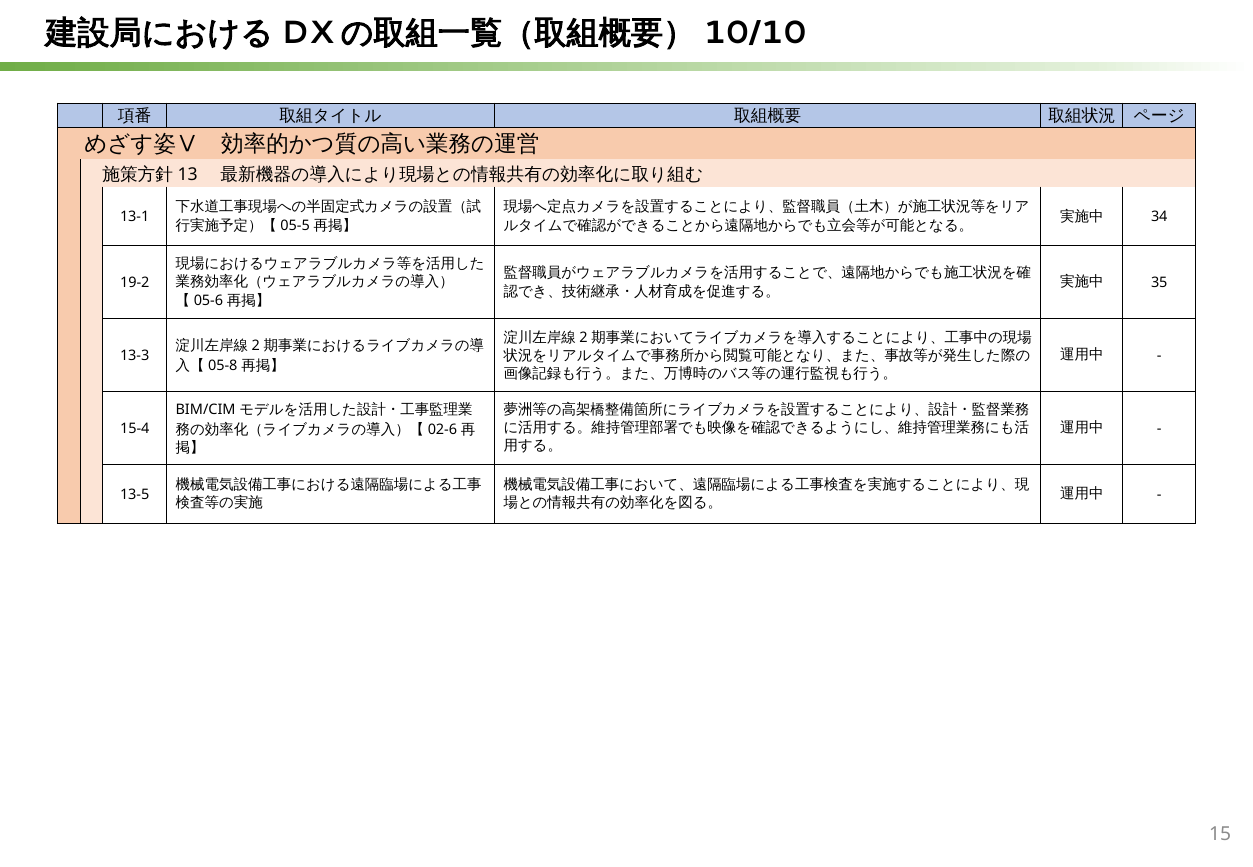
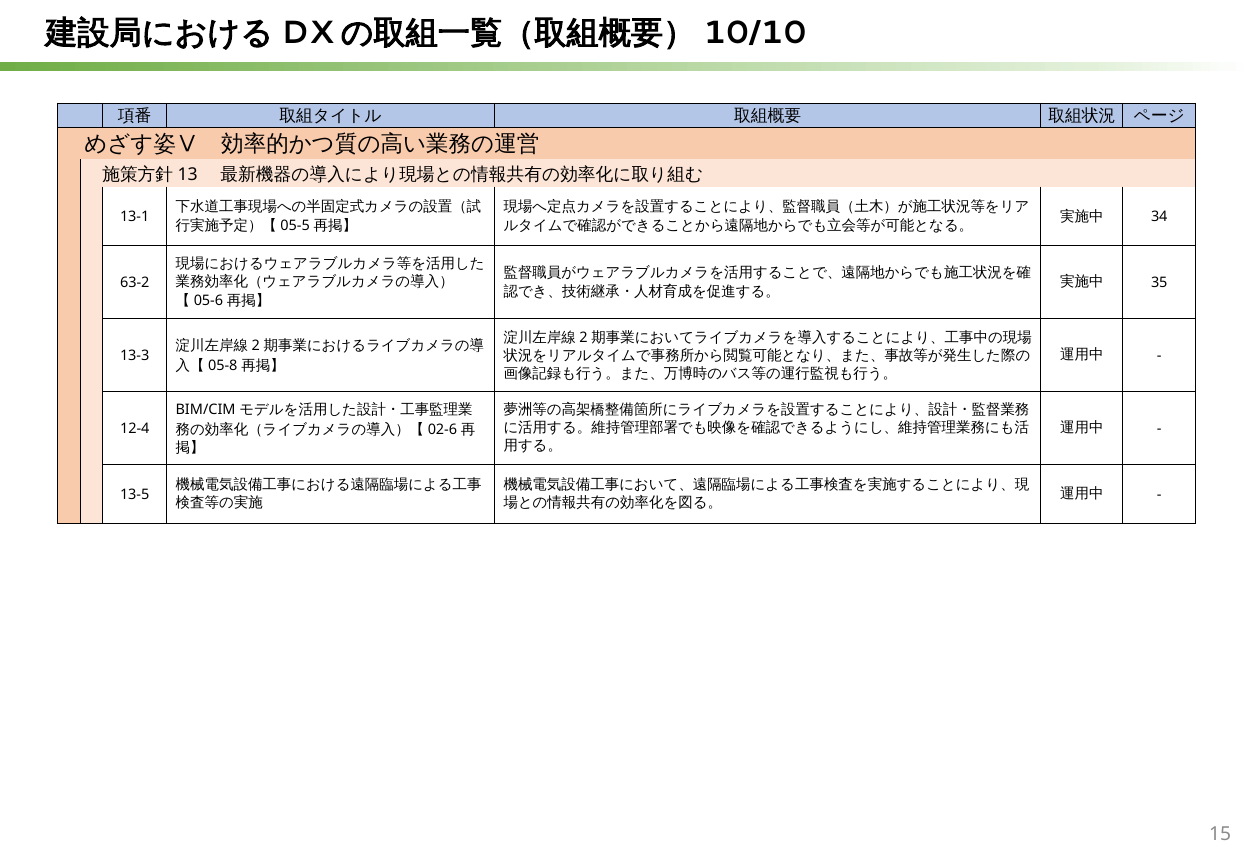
19-2: 19-2 -> 63-2
15-4: 15-4 -> 12-4
